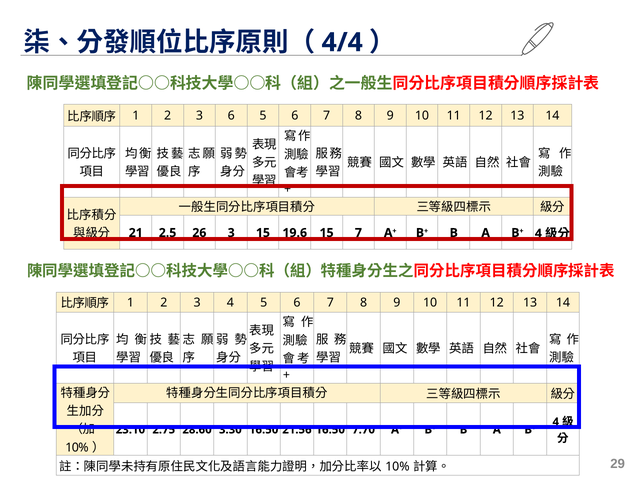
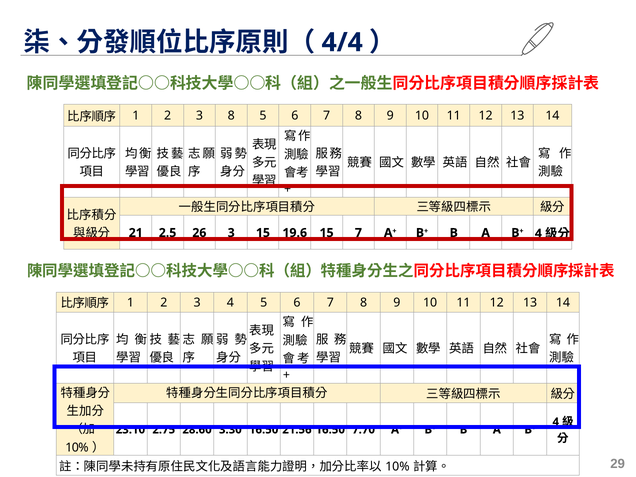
3 6: 6 -> 8
